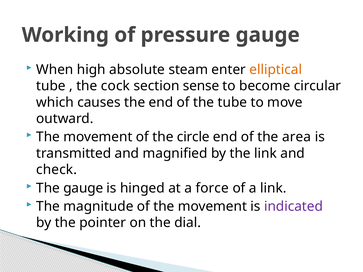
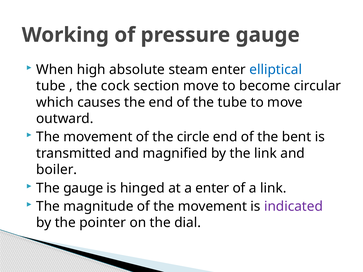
elliptical colour: orange -> blue
section sense: sense -> move
area: area -> bent
check: check -> boiler
a force: force -> enter
